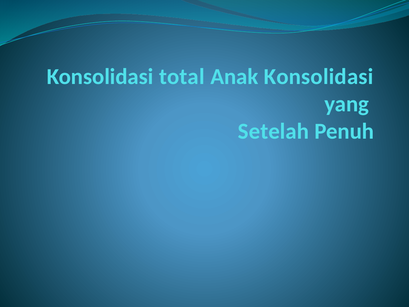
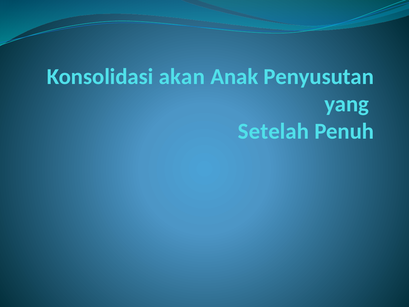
total: total -> akan
Anak Konsolidasi: Konsolidasi -> Penyusutan
